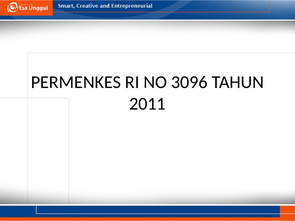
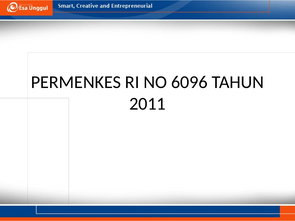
3096: 3096 -> 6096
